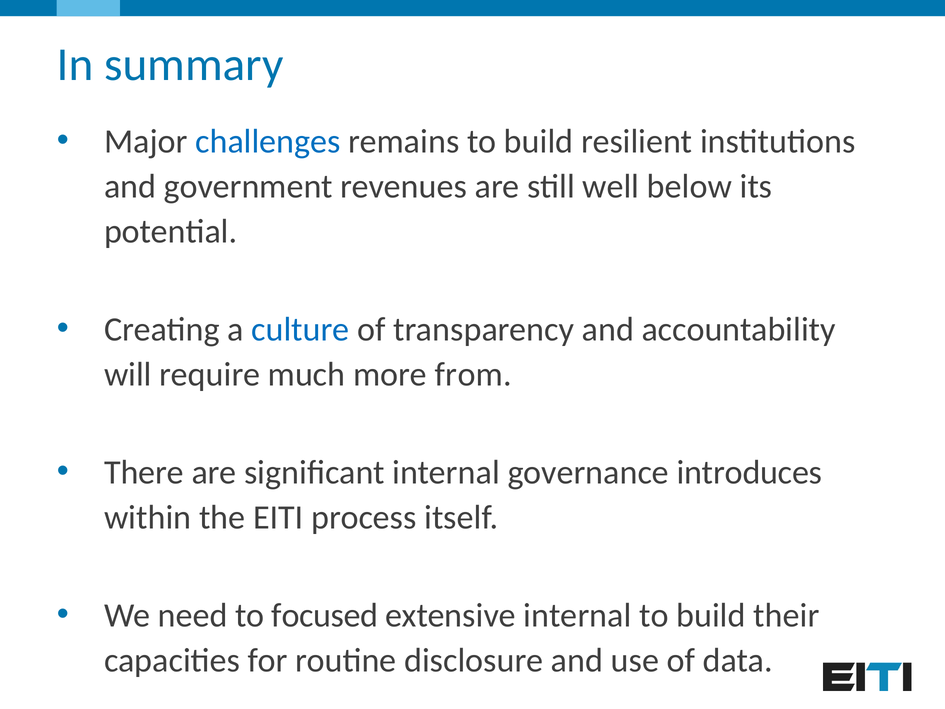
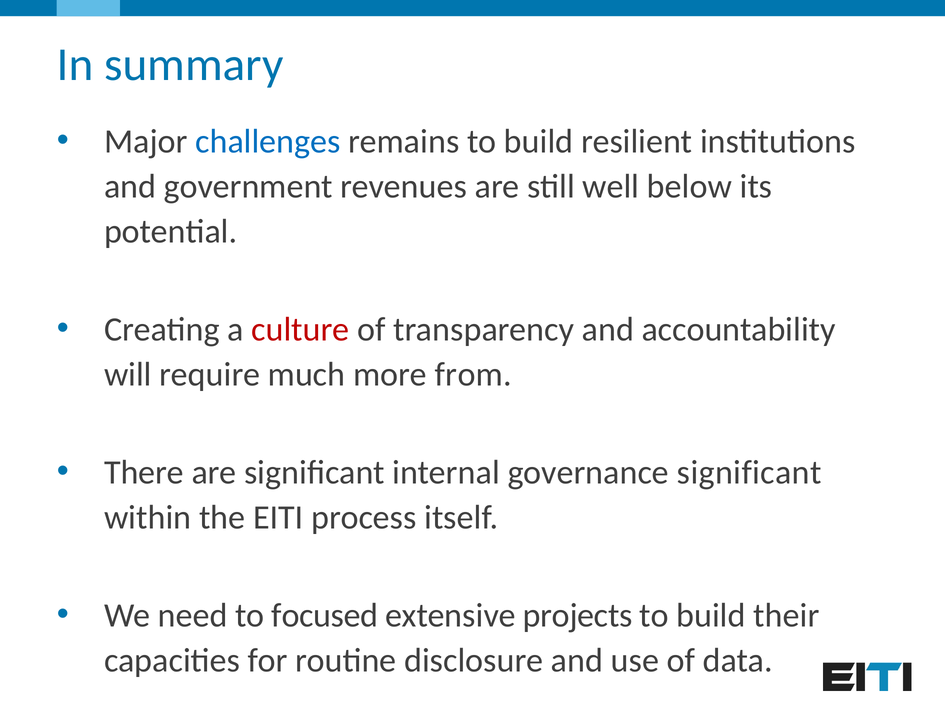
culture colour: blue -> red
governance introduces: introduces -> significant
extensive internal: internal -> projects
